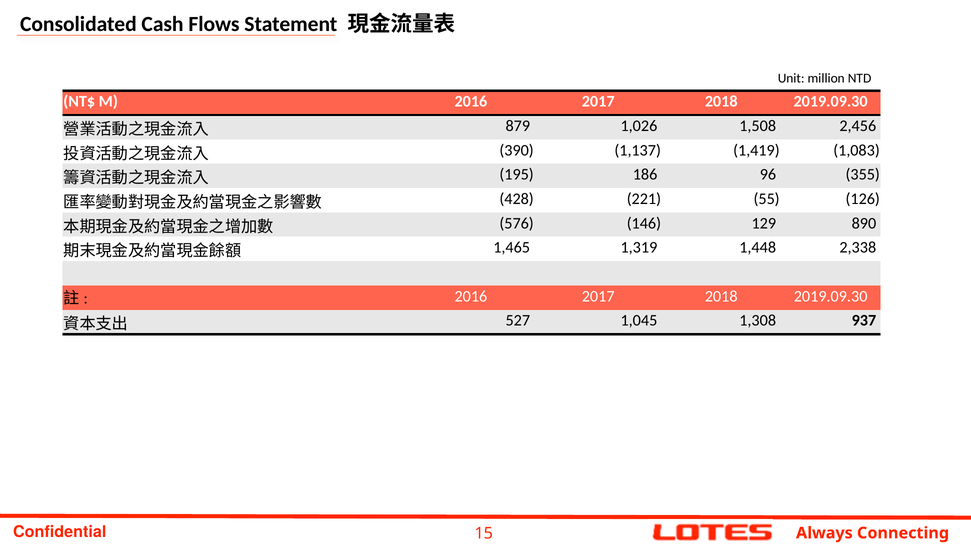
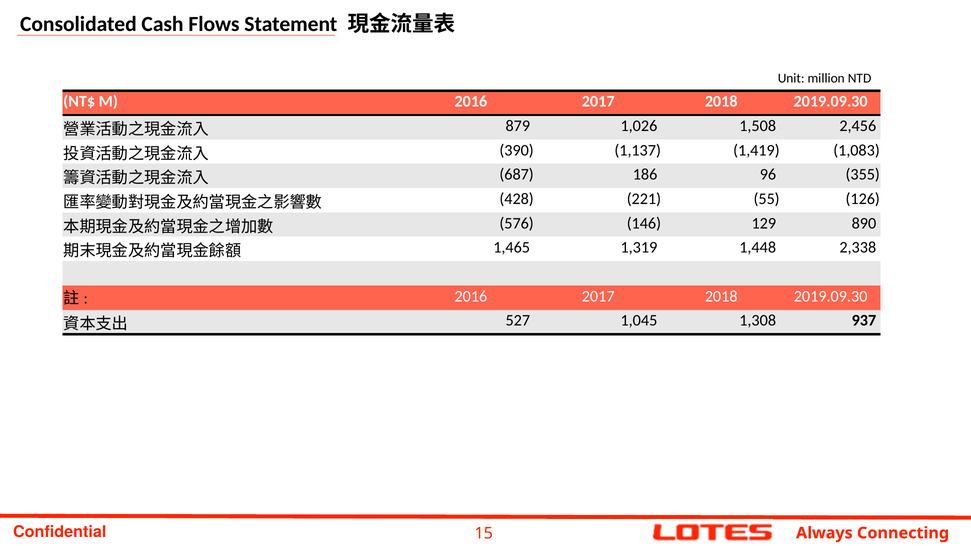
195: 195 -> 687
